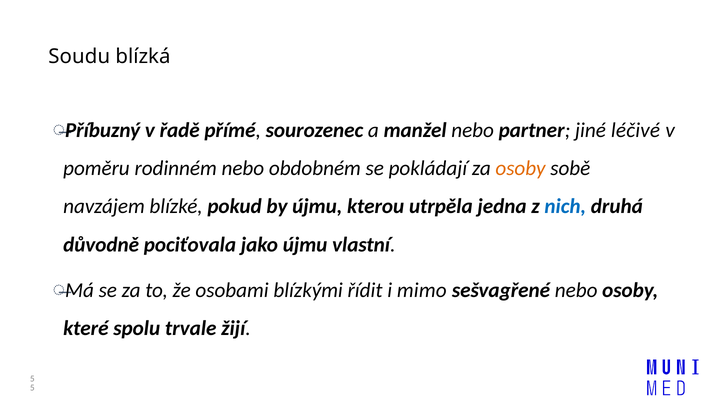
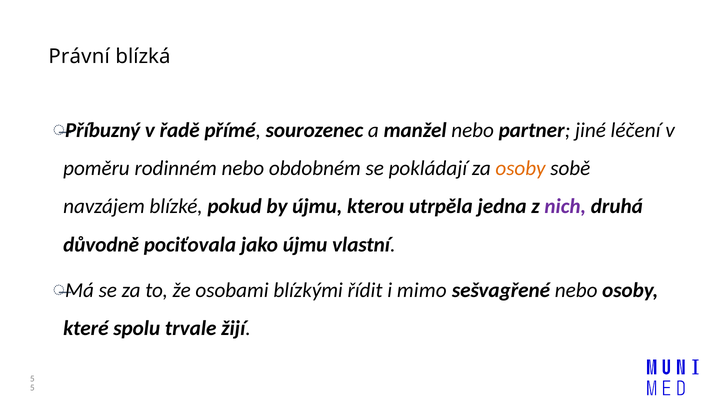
Soudu: Soudu -> Právní
léčivé: léčivé -> léčení
nich colour: blue -> purple
